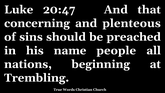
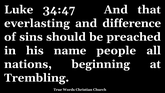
20:47: 20:47 -> 34:47
concerning: concerning -> everlasting
plenteous: plenteous -> difference
